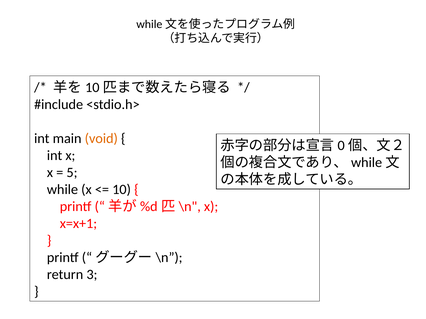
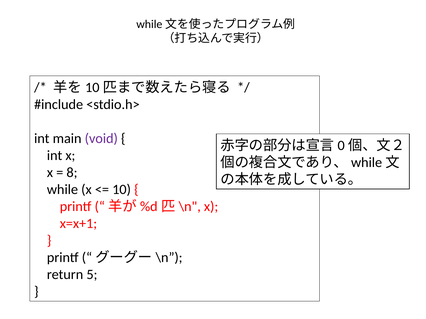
void colour: orange -> purple
5: 5 -> 8
3: 3 -> 5
